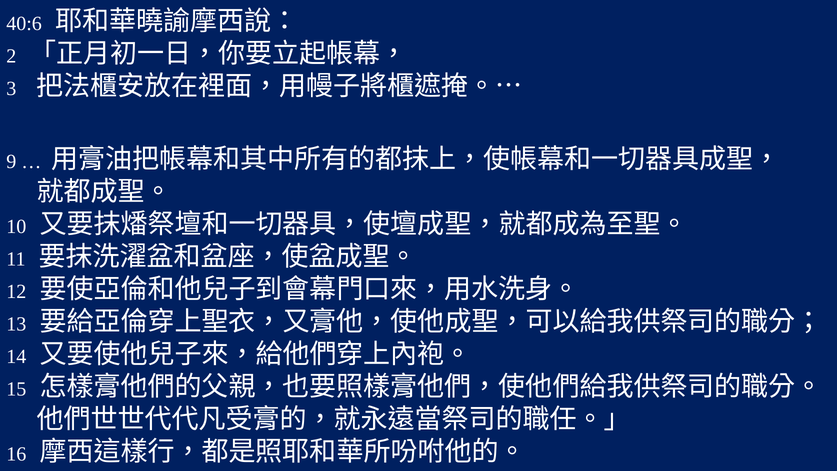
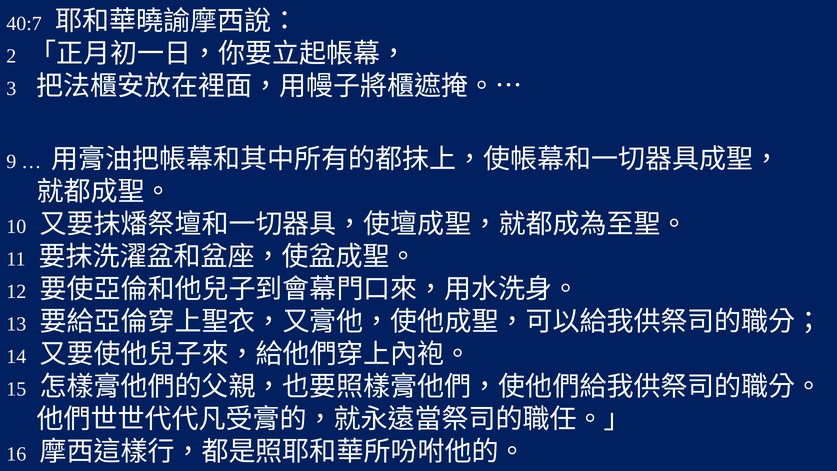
40:6: 40:6 -> 40:7
